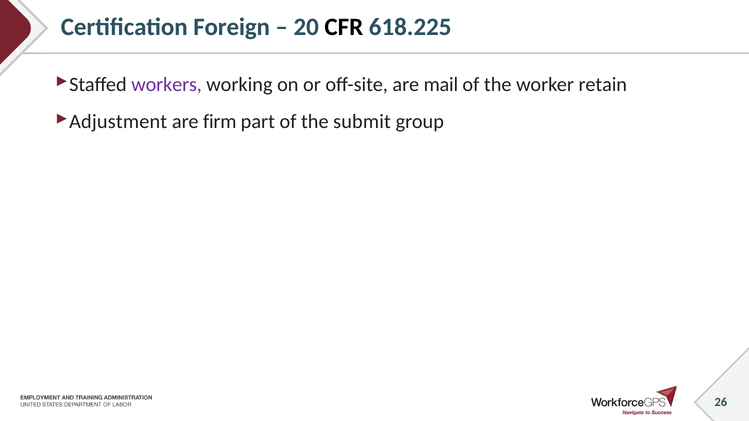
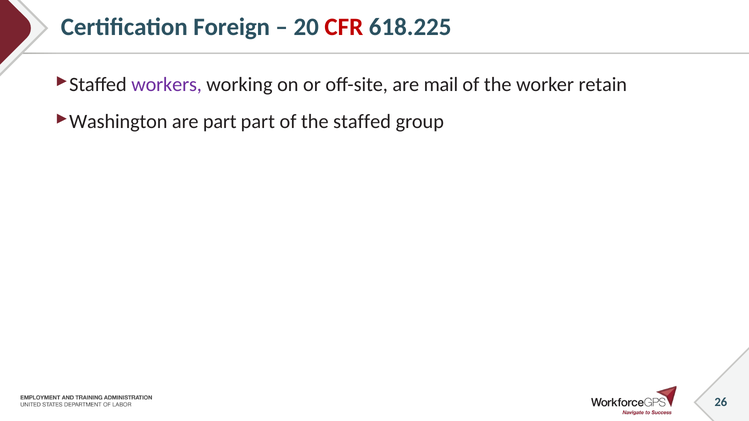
CFR colour: black -> red
Adjustment: Adjustment -> Washington
are firm: firm -> part
the submit: submit -> staffed
